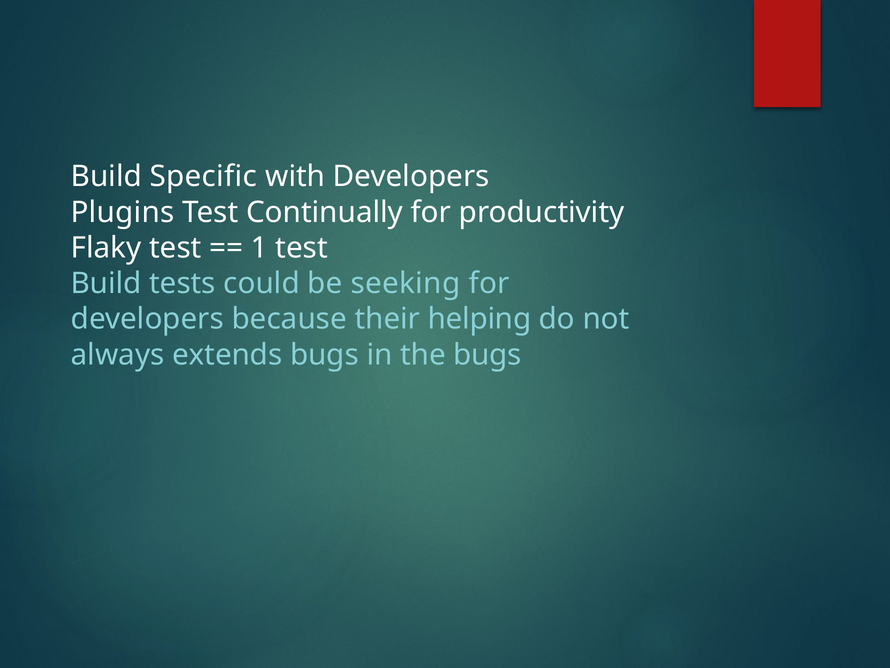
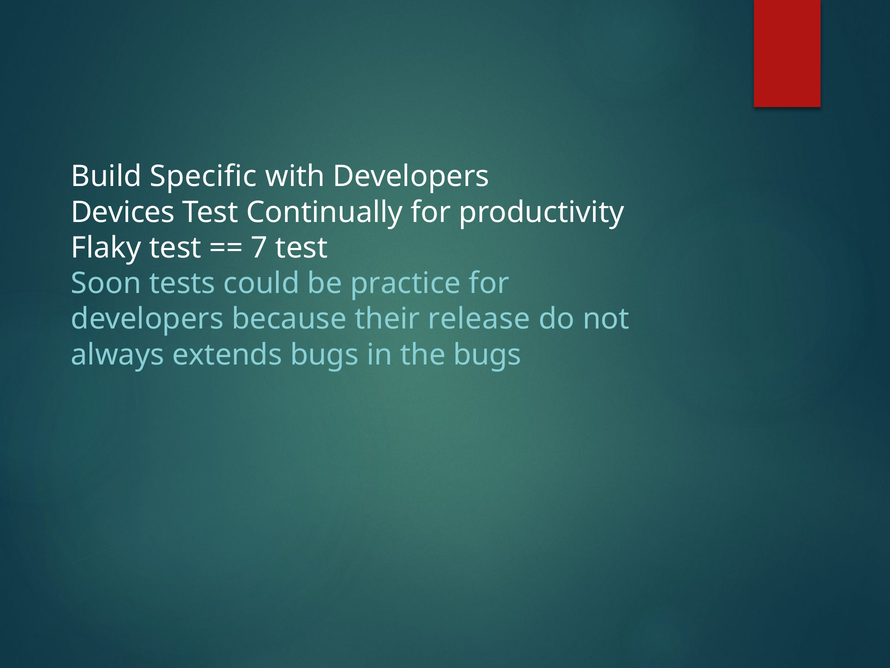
Plugins: Plugins -> Devices
1: 1 -> 7
Build at (106, 283): Build -> Soon
seeking: seeking -> practice
helping: helping -> release
